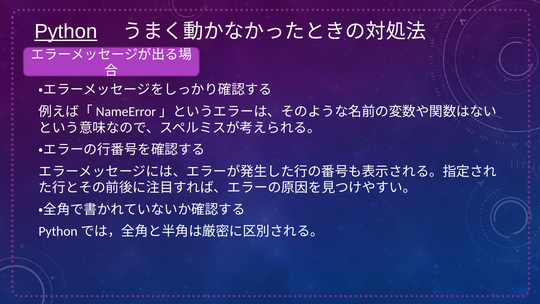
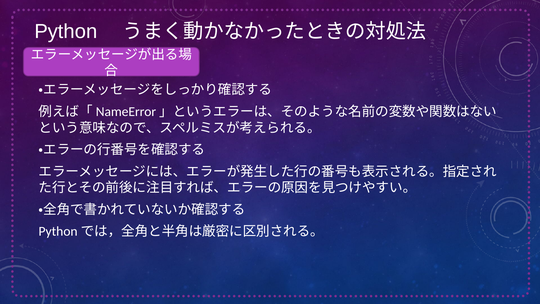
Python underline: present -> none
